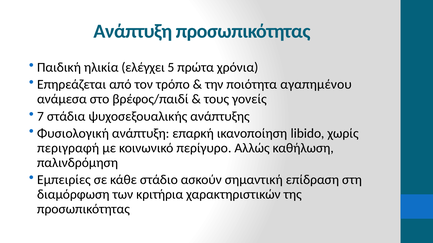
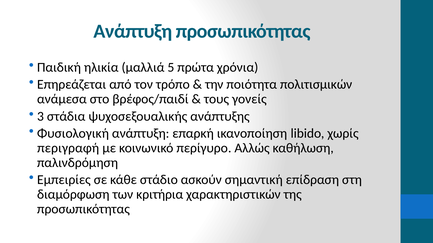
ελέγχει: ελέγχει -> μαλλιά
αγαπημένου: αγαπημένου -> πολιτισμικών
7: 7 -> 3
